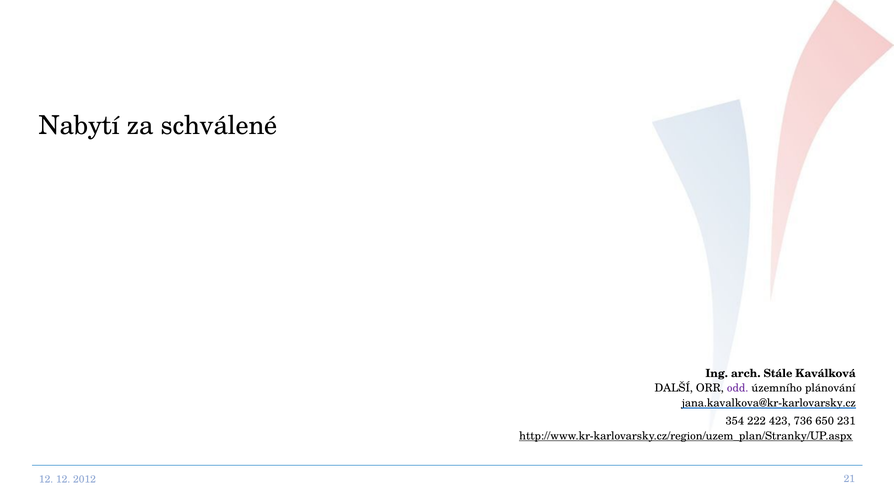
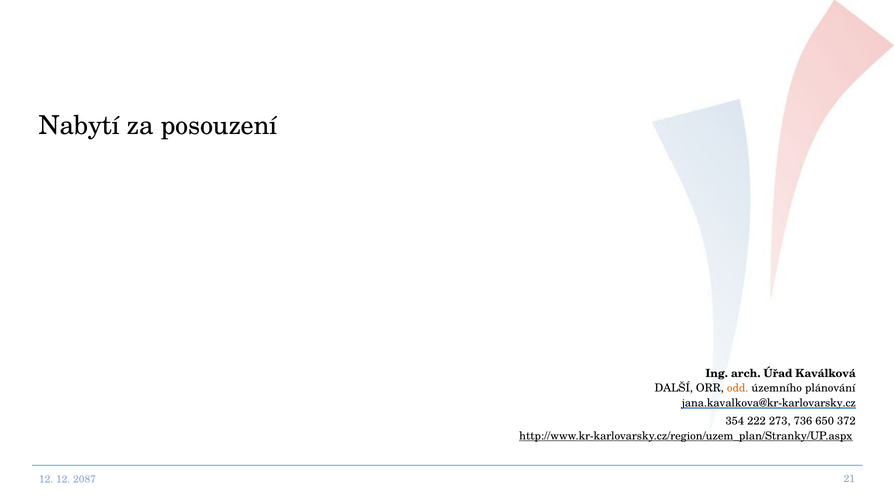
schválené: schválené -> posouzení
Stále: Stále -> Úřad
odd colour: purple -> orange
423: 423 -> 273
231: 231 -> 372
2012: 2012 -> 2087
